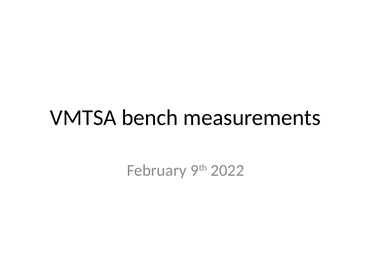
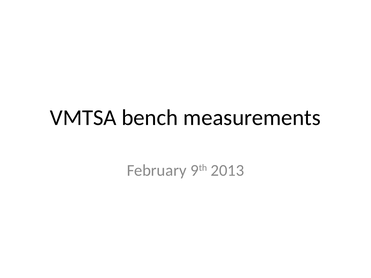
2022: 2022 -> 2013
